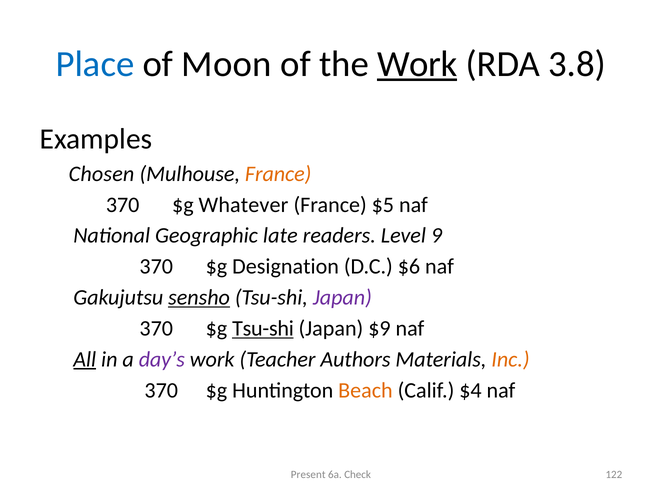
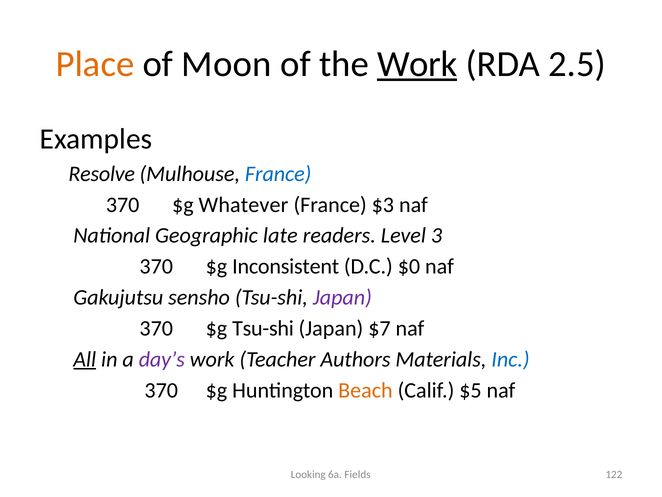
Place colour: blue -> orange
3.8: 3.8 -> 2.5
Chosen: Chosen -> Resolve
France at (278, 174) colour: orange -> blue
$5: $5 -> $3
9: 9 -> 3
Designation: Designation -> Inconsistent
$6: $6 -> $0
sensho underline: present -> none
Tsu-shi at (263, 328) underline: present -> none
$9: $9 -> $7
Inc colour: orange -> blue
$4: $4 -> $5
Present: Present -> Looking
Check: Check -> Fields
